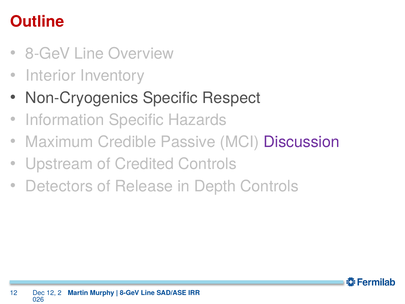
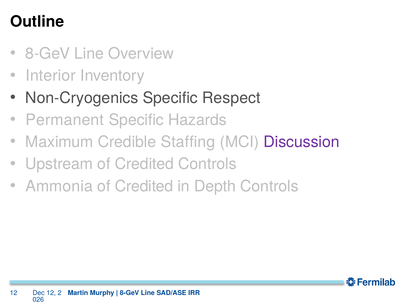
Outline colour: red -> black
Information: Information -> Permanent
Passive: Passive -> Staffing
Detectors: Detectors -> Ammonia
Release at (144, 186): Release -> Credited
